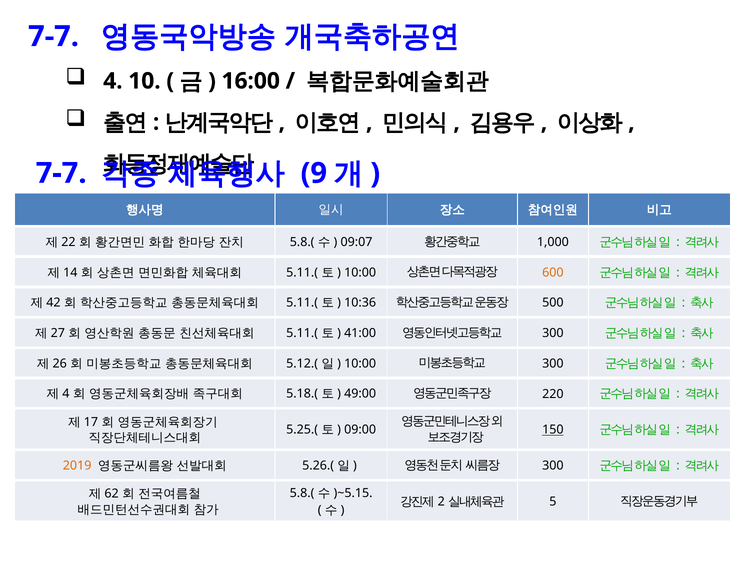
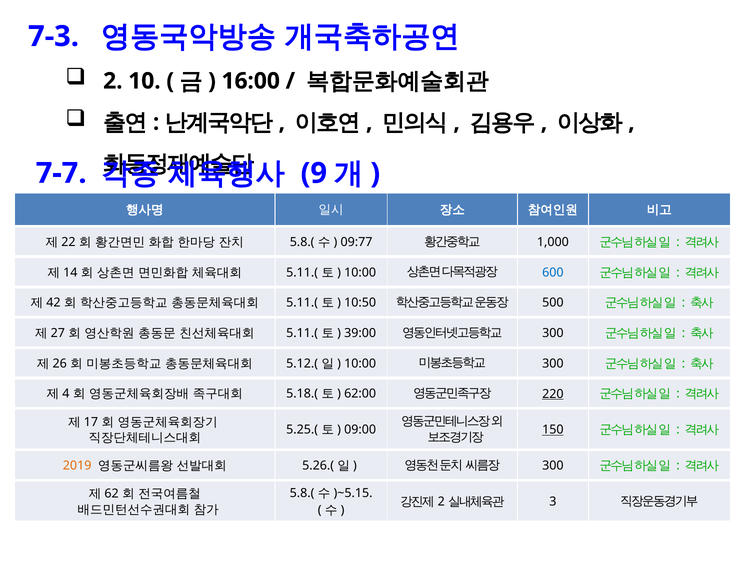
7-7 at (54, 36): 7-7 -> 7-3
4 at (113, 81): 4 -> 2
09:07: 09:07 -> 09:77
600 colour: orange -> blue
10:36: 10:36 -> 10:50
41:00: 41:00 -> 39:00
49:00: 49:00 -> 62:00
220 underline: none -> present
5: 5 -> 3
